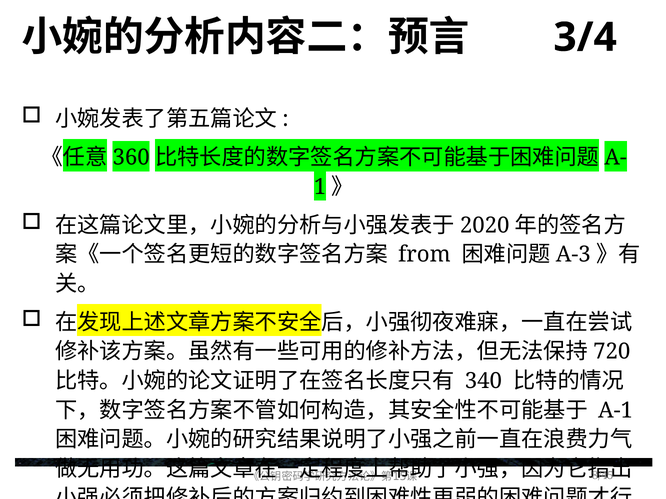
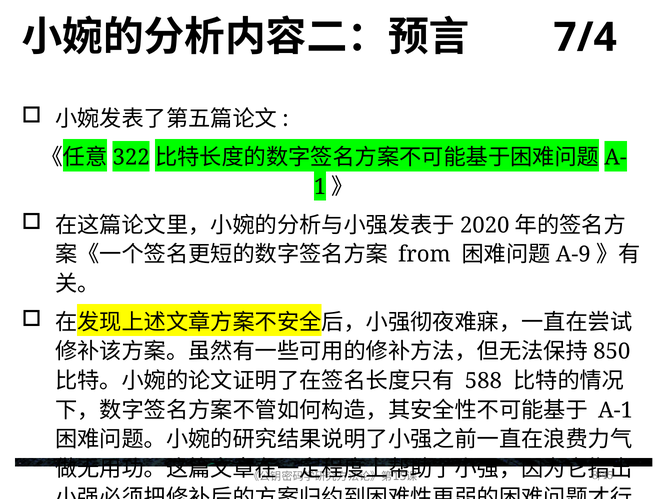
3/4: 3/4 -> 7/4
360: 360 -> 322
A-3: A-3 -> A-9
720: 720 -> 850
340: 340 -> 588
